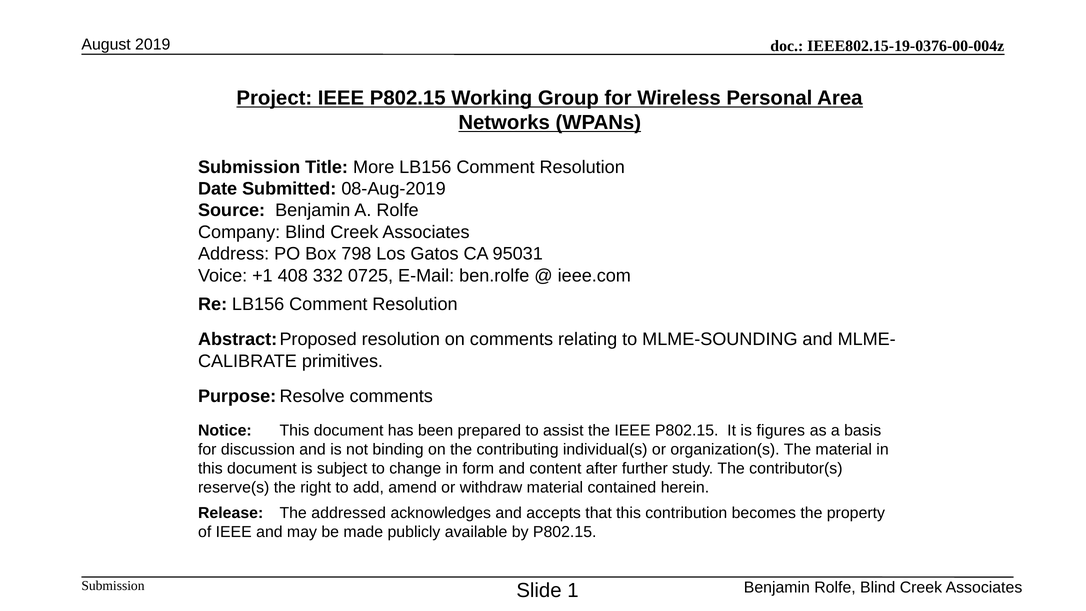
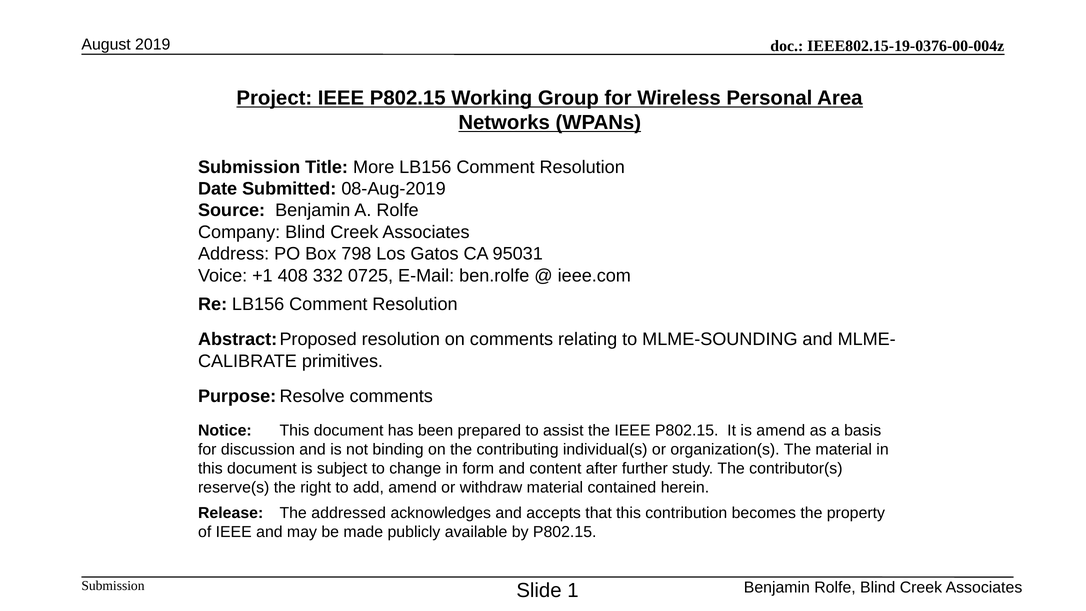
is figures: figures -> amend
